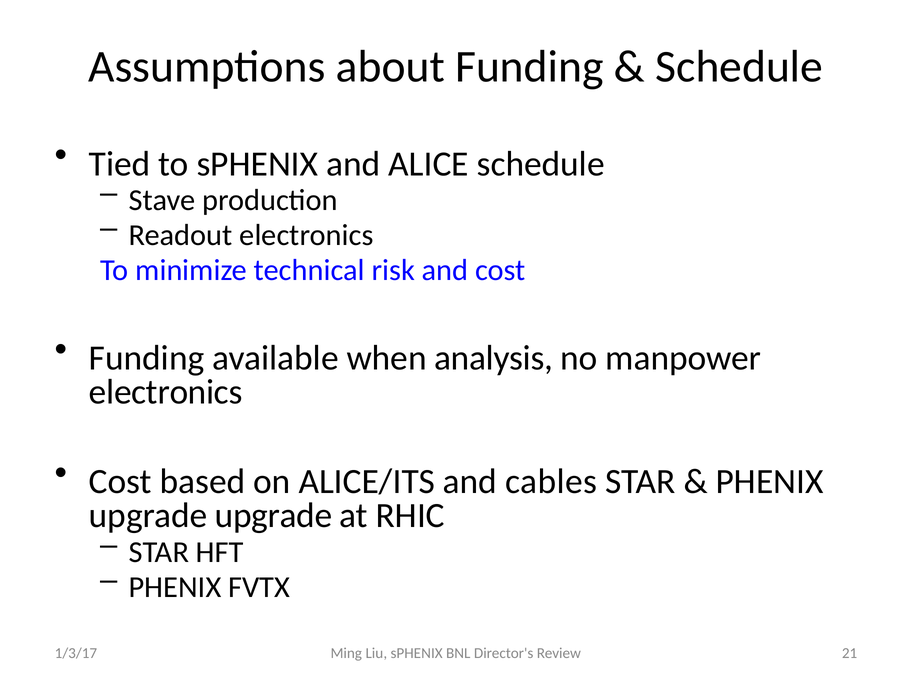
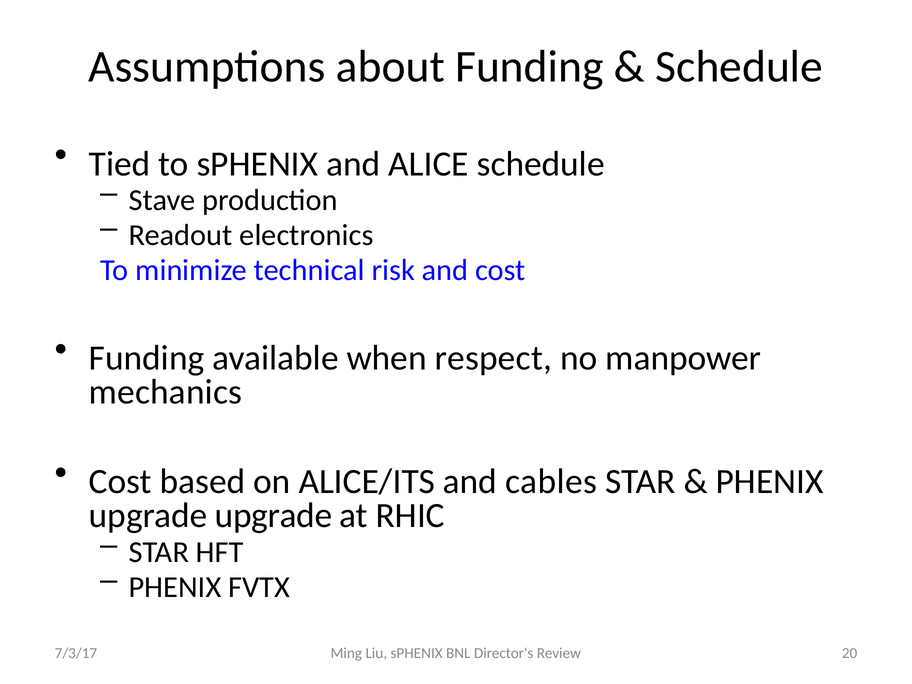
analysis: analysis -> respect
electronics at (166, 392): electronics -> mechanics
21: 21 -> 20
1/3/17: 1/3/17 -> 7/3/17
